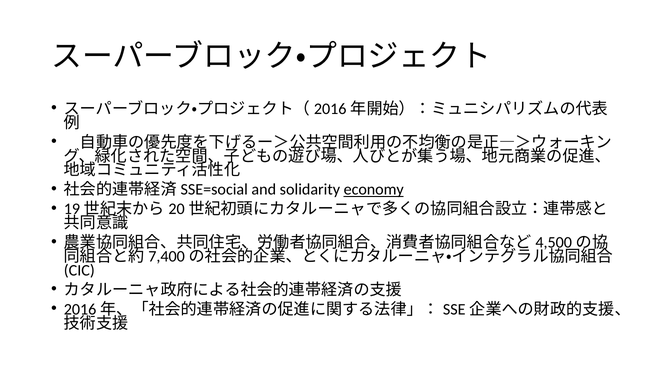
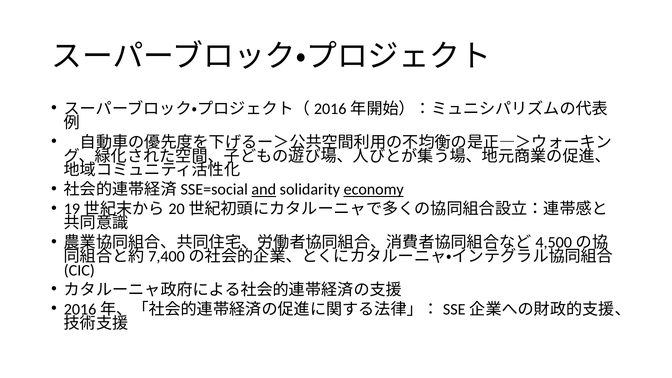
and underline: none -> present
